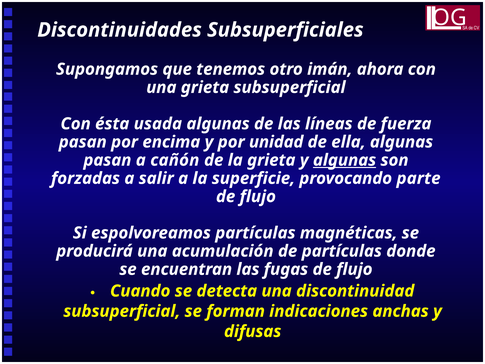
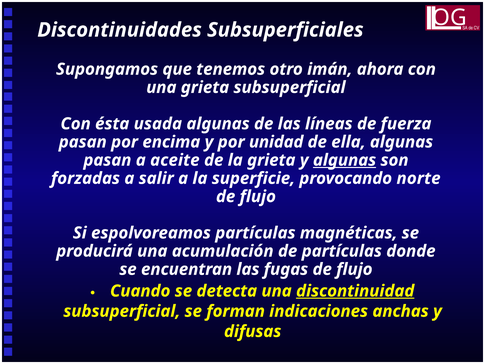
cañón: cañón -> aceite
parte: parte -> norte
discontinuidad underline: none -> present
